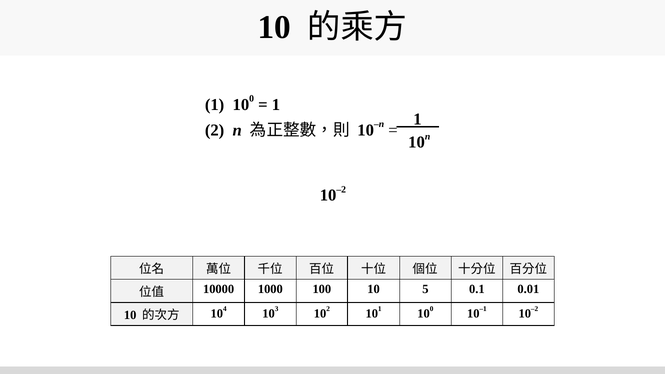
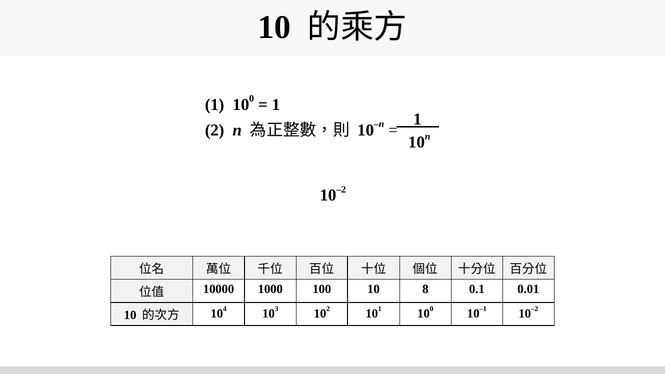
5: 5 -> 8
